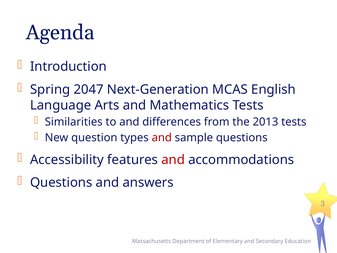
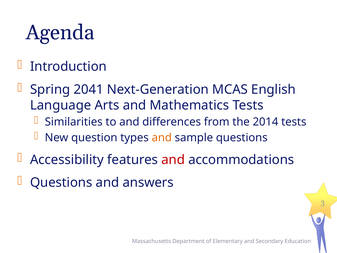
2047: 2047 -> 2041
2013: 2013 -> 2014
and at (162, 138) colour: red -> orange
